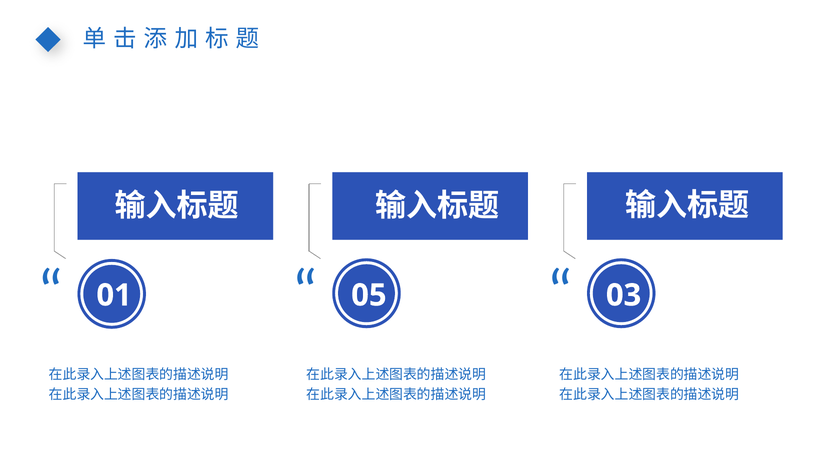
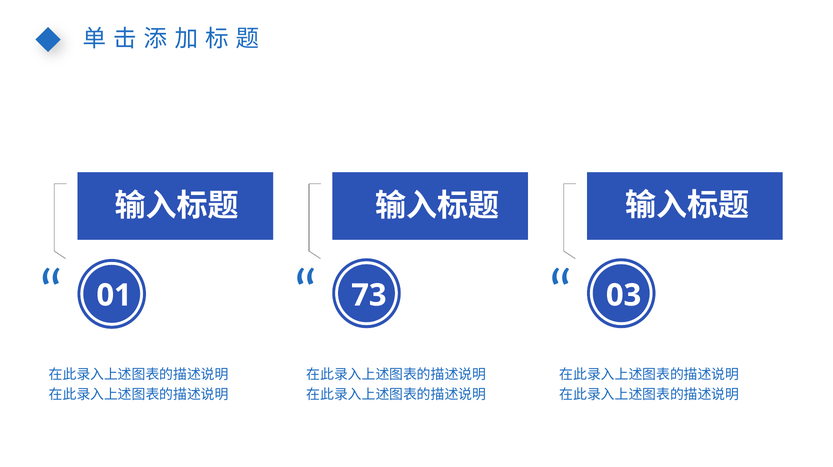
05: 05 -> 73
